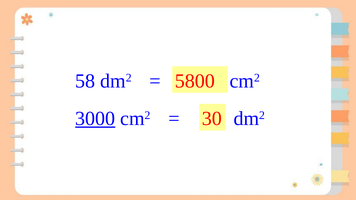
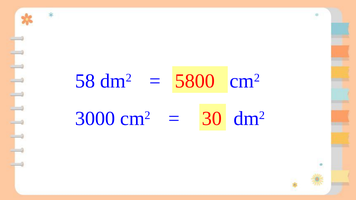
3000 underline: present -> none
